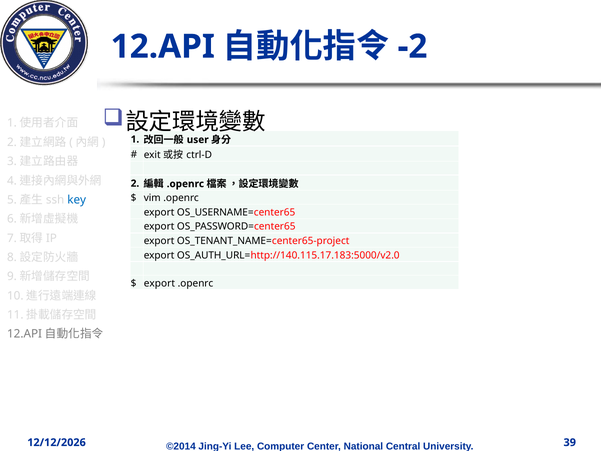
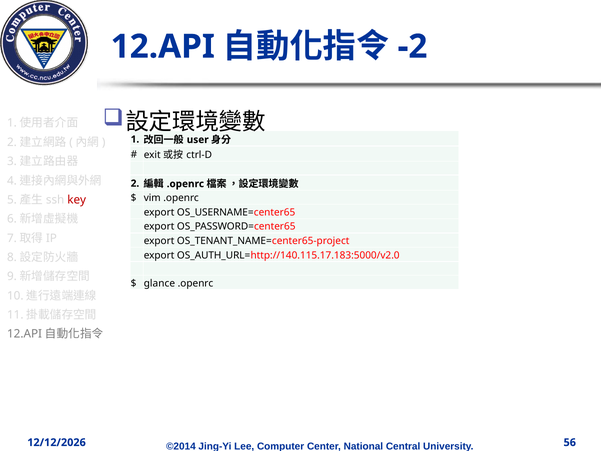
key colour: blue -> red
export at (159, 283): export -> glance
39: 39 -> 56
